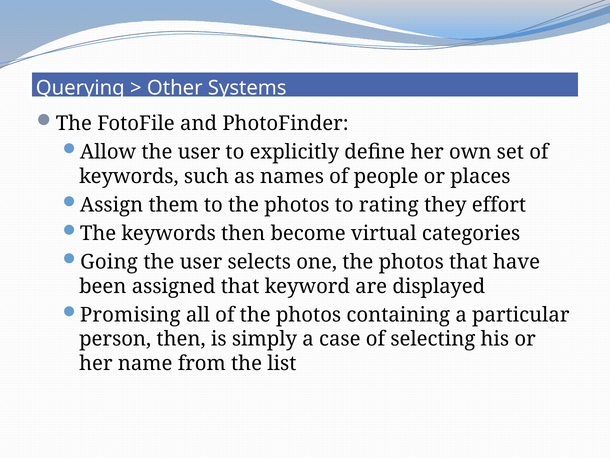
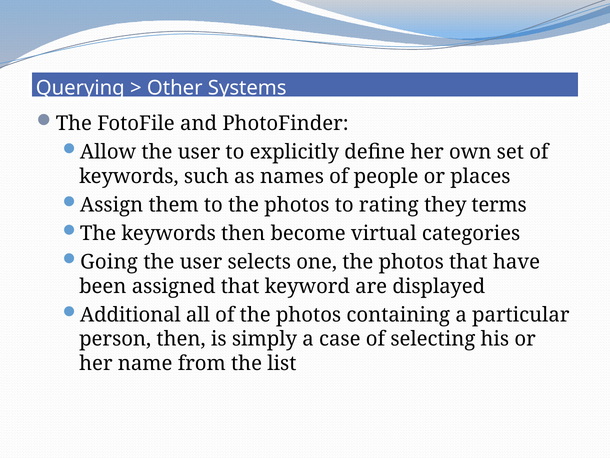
effort: effort -> terms
Promising: Promising -> Additional
